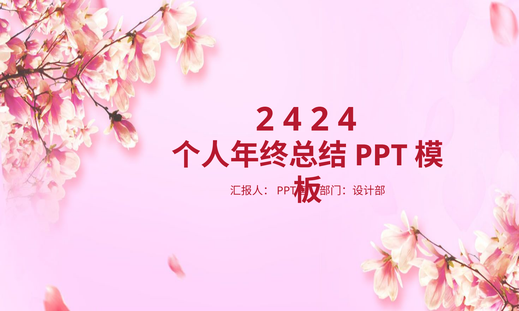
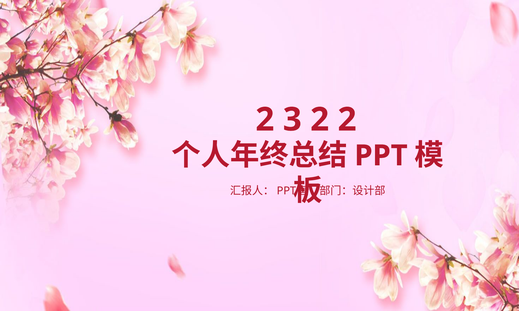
4 at (292, 120): 4 -> 3
4 at (347, 120): 4 -> 2
